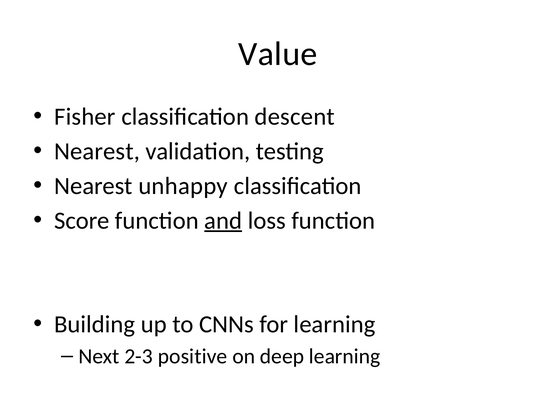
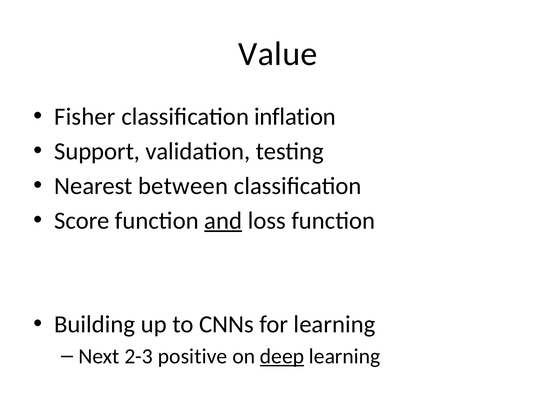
descent: descent -> inflation
Nearest at (97, 151): Nearest -> Support
unhappy: unhappy -> between
deep underline: none -> present
